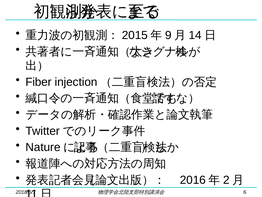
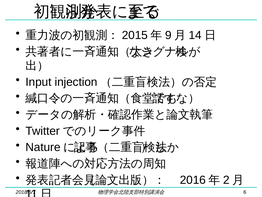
Fiber: Fiber -> Input
